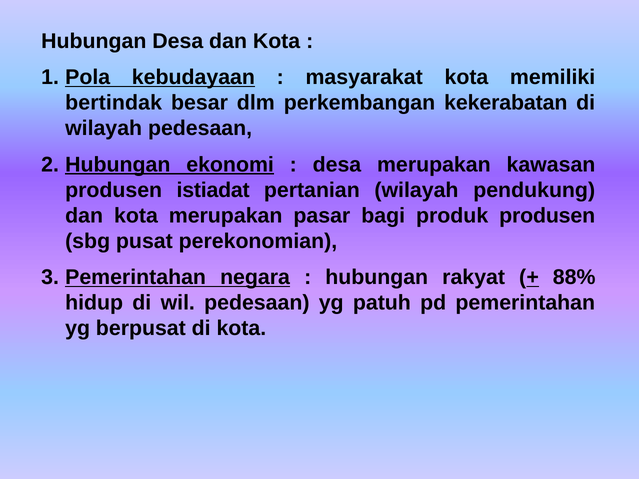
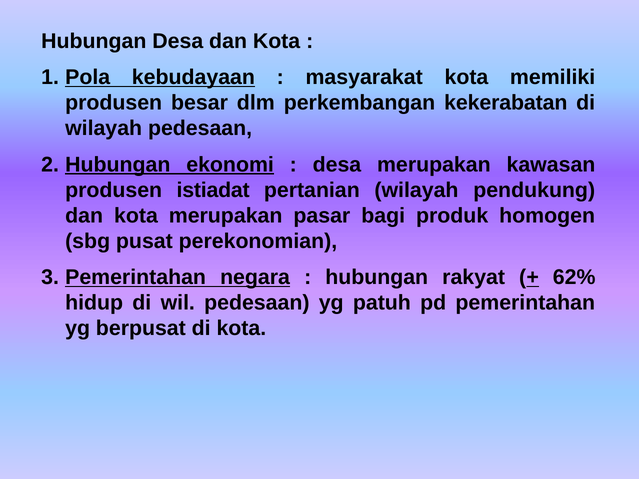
bertindak at (114, 103): bertindak -> produsen
produk produsen: produsen -> homogen
88%: 88% -> 62%
